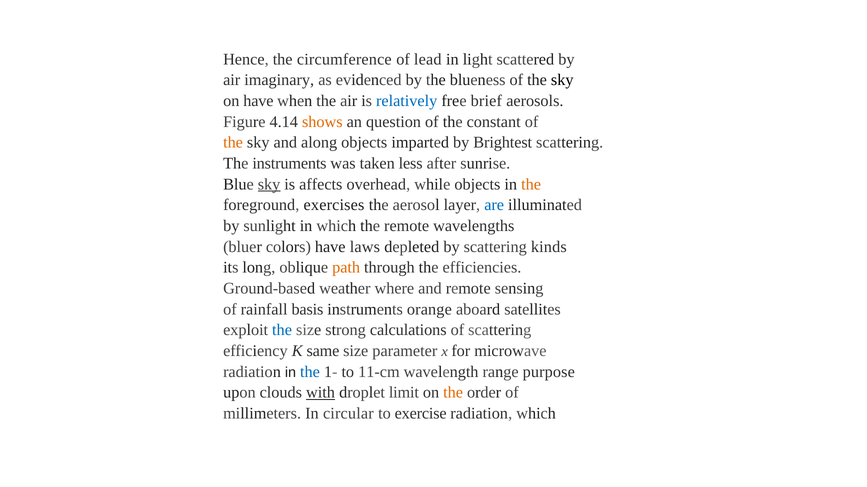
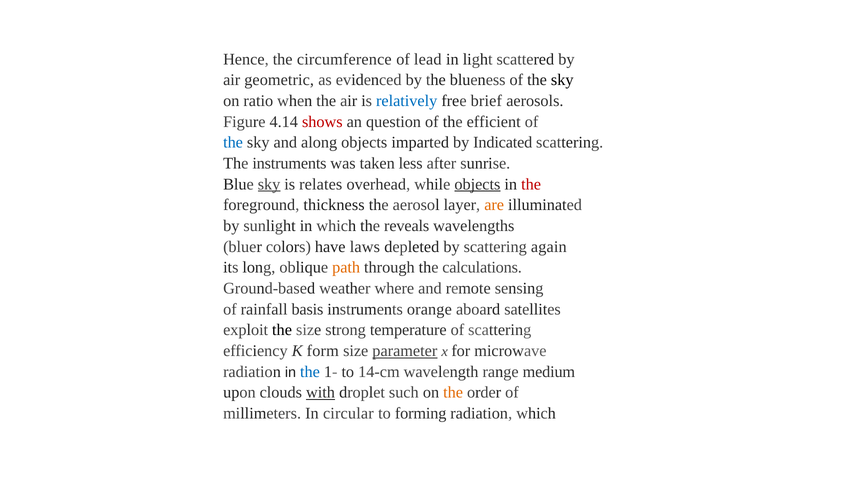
imaginary: imaginary -> geometric
on have: have -> ratio
shows colour: orange -> red
constant: constant -> efficient
the at (233, 143) colour: orange -> blue
Brightest: Brightest -> Indicated
affects: affects -> relates
objects at (477, 184) underline: none -> present
the at (531, 184) colour: orange -> red
exercises: exercises -> thickness
are colour: blue -> orange
the remote: remote -> reveals
kinds: kinds -> again
efficiencies: efficiencies -> calculations
the at (282, 331) colour: blue -> black
calculations: calculations -> temperature
same: same -> form
parameter underline: none -> present
11-cm: 11-cm -> 14-cm
purpose: purpose -> medium
limit: limit -> such
exercise: exercise -> forming
